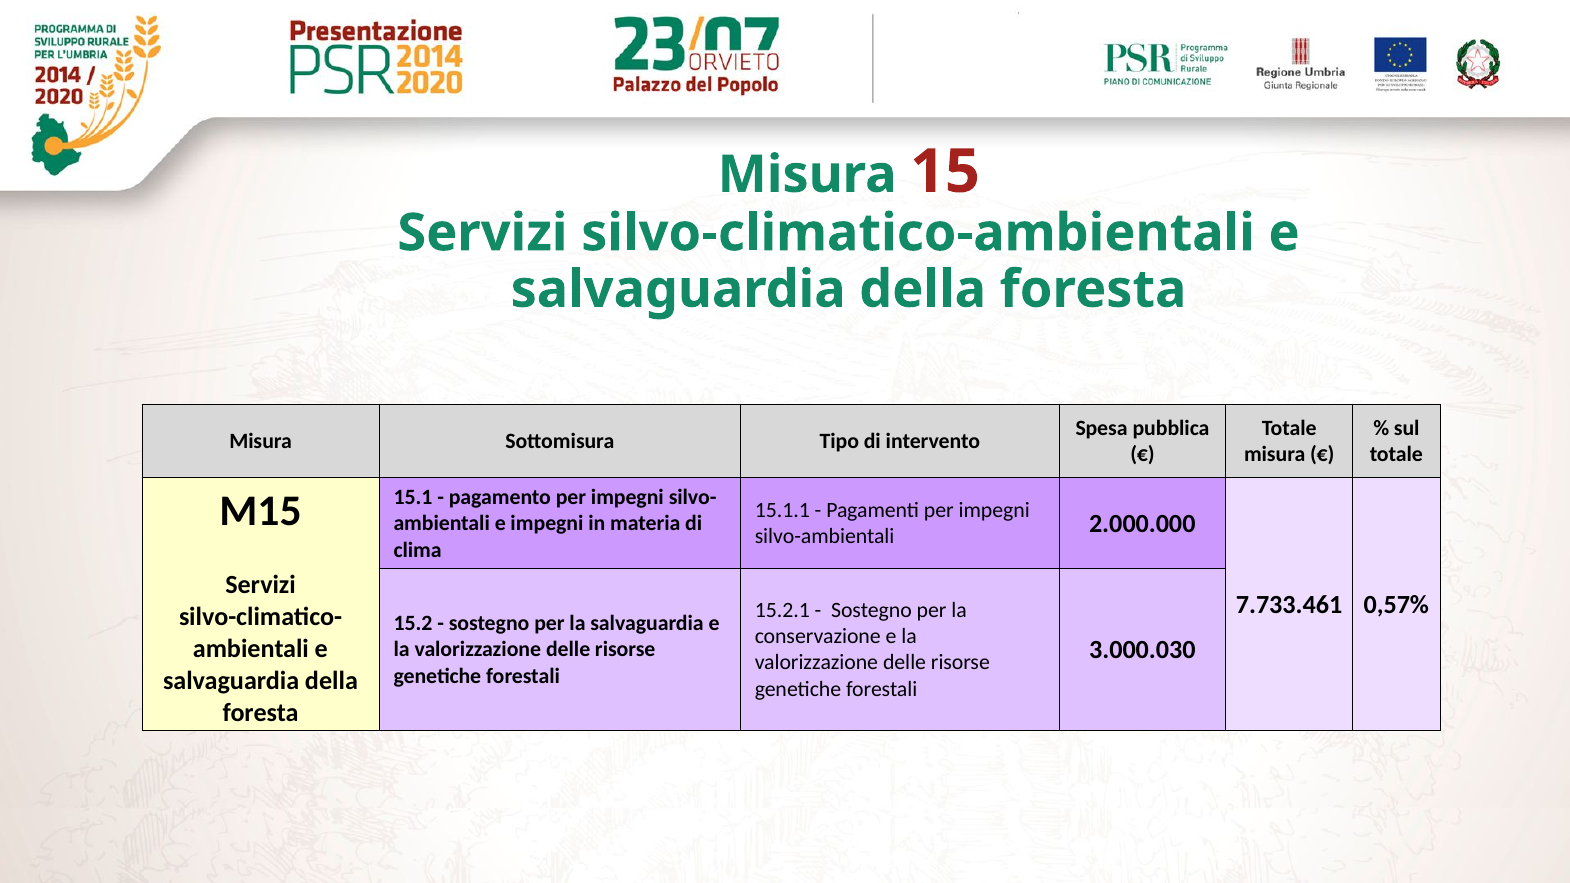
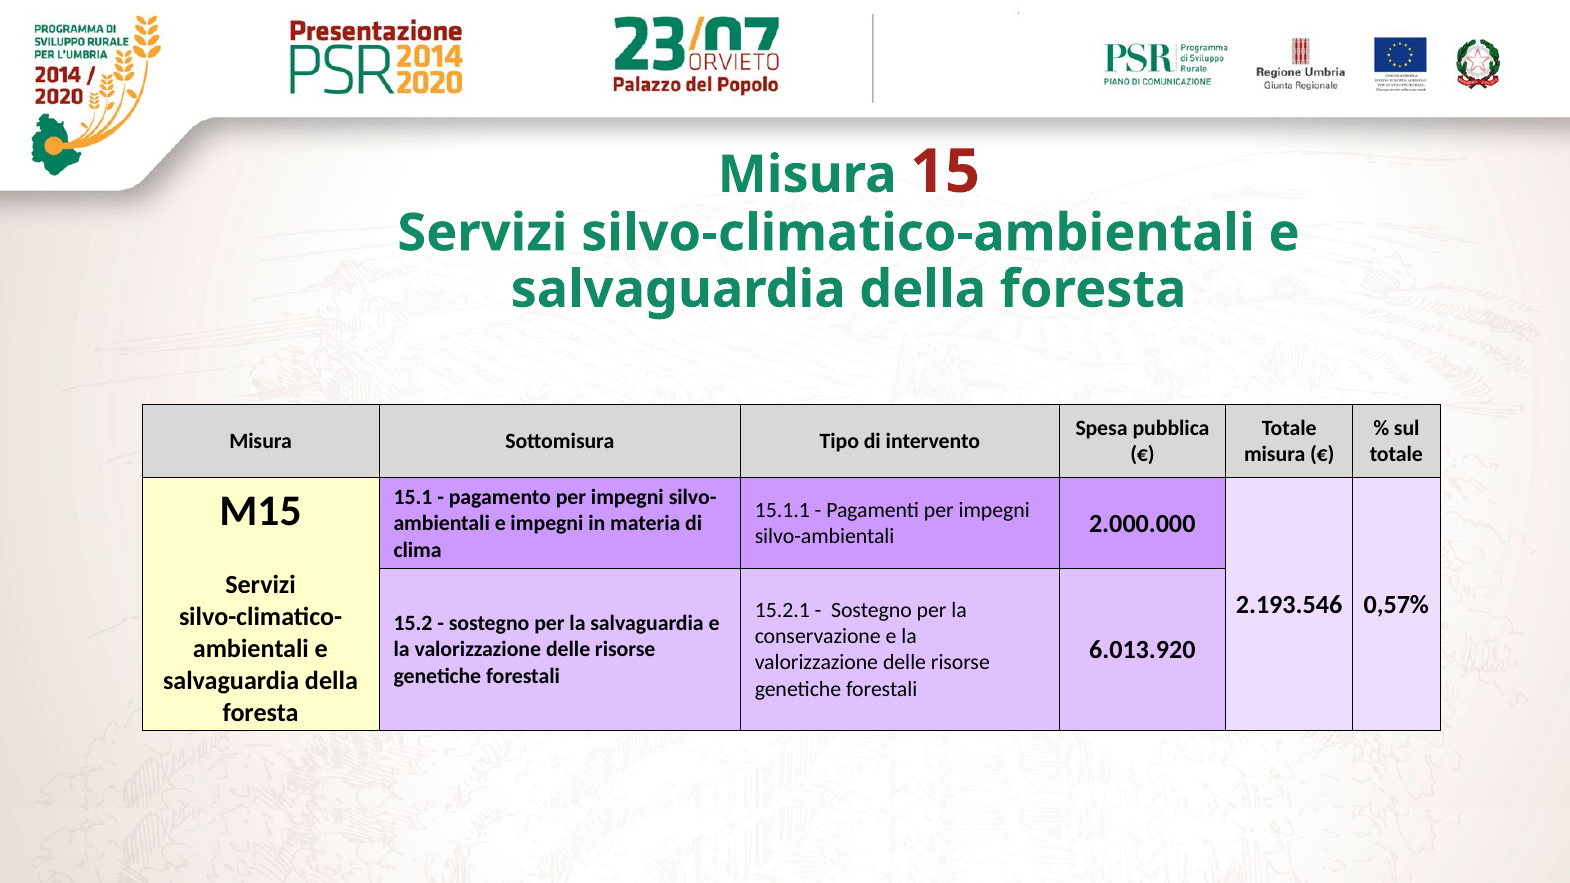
7.733.461: 7.733.461 -> 2.193.546
3.000.030: 3.000.030 -> 6.013.920
